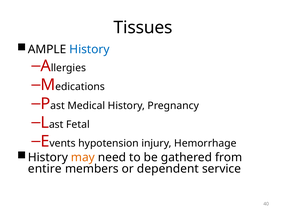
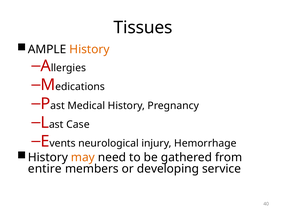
History at (89, 50) colour: blue -> orange
Fetal: Fetal -> Case
hypotension: hypotension -> neurological
dependent: dependent -> developing
